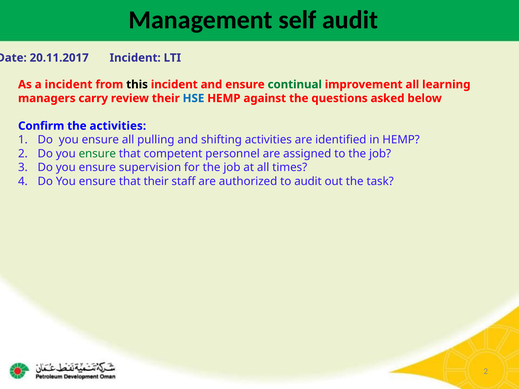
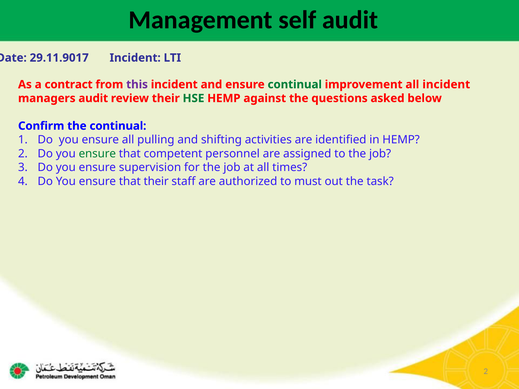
20.11.2017: 20.11.2017 -> 29.11.9017
a incident: incident -> contract
this colour: black -> purple
all learning: learning -> incident
managers carry: carry -> audit
HSE colour: blue -> green
the activities: activities -> continual
to audit: audit -> must
